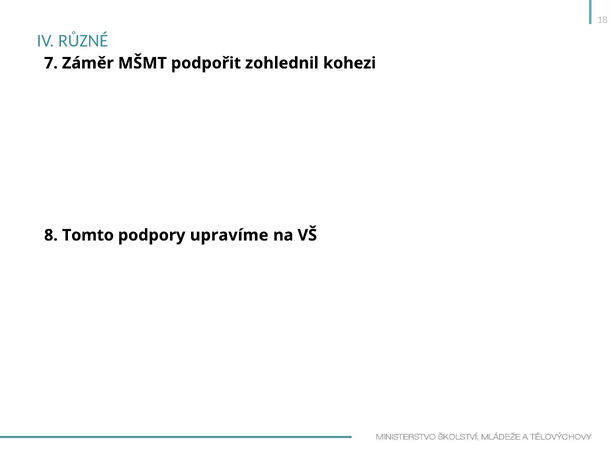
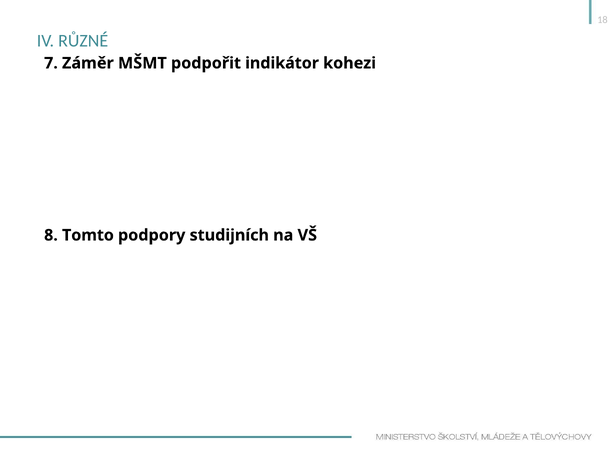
zohlednil: zohlednil -> indikátor
upravíme: upravíme -> studijních
